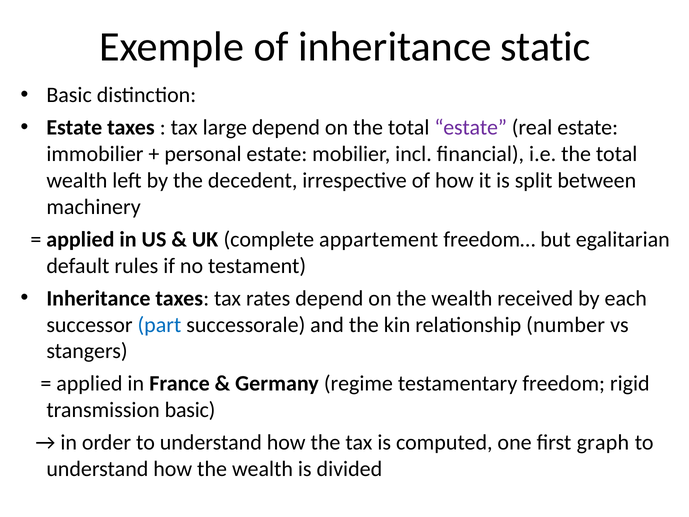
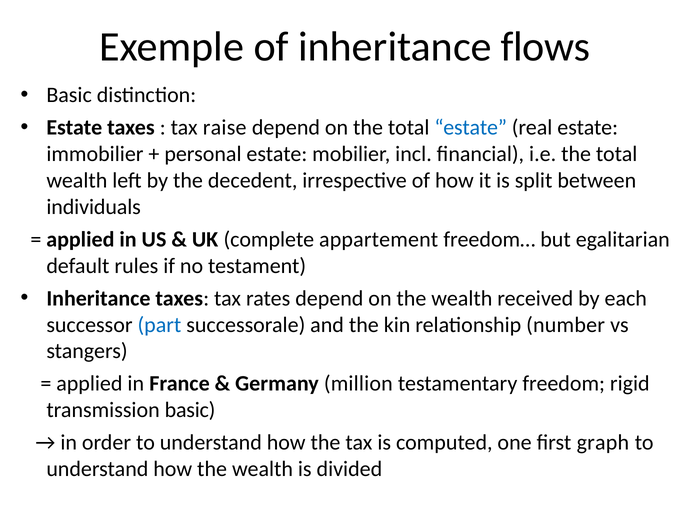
static: static -> flows
large: large -> raise
estate at (471, 128) colour: purple -> blue
machinery: machinery -> individuals
regime: regime -> million
